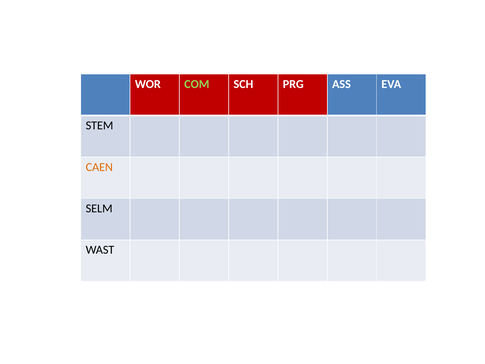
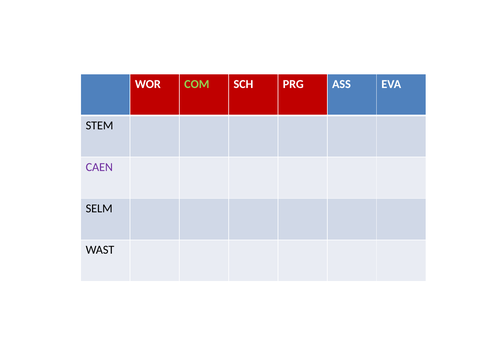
CAEN colour: orange -> purple
